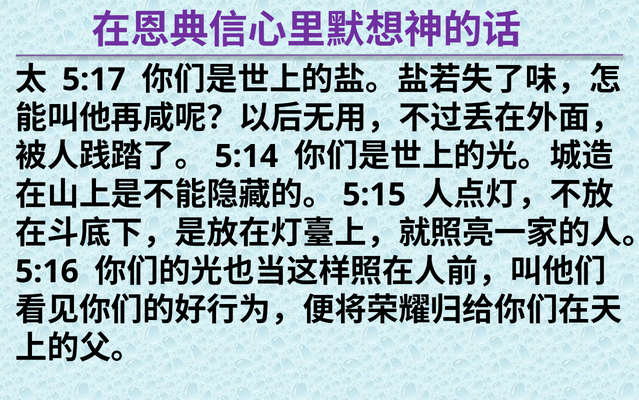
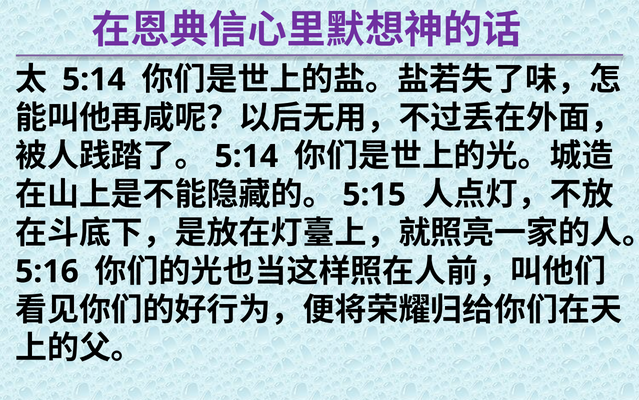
5:17 at (94, 79): 5:17 -> 5:14
